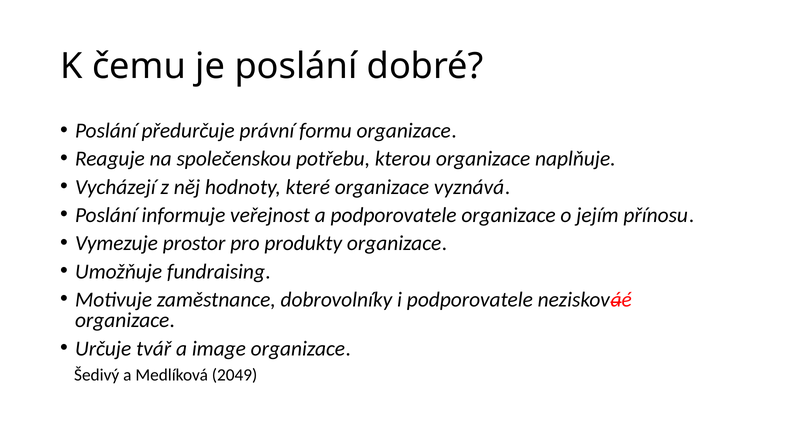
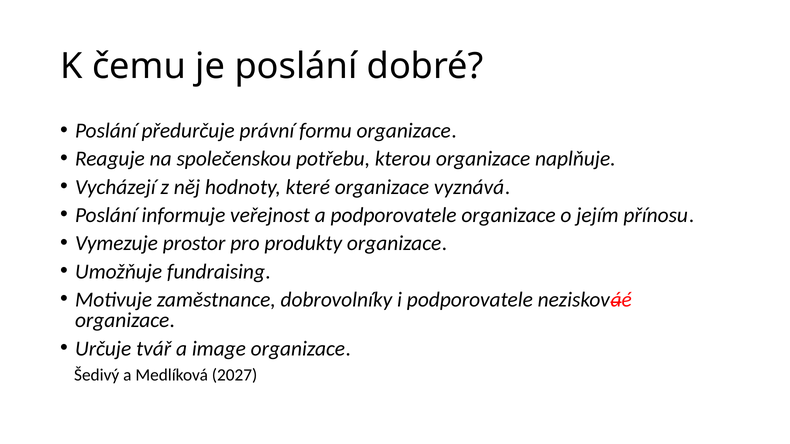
2049: 2049 -> 2027
